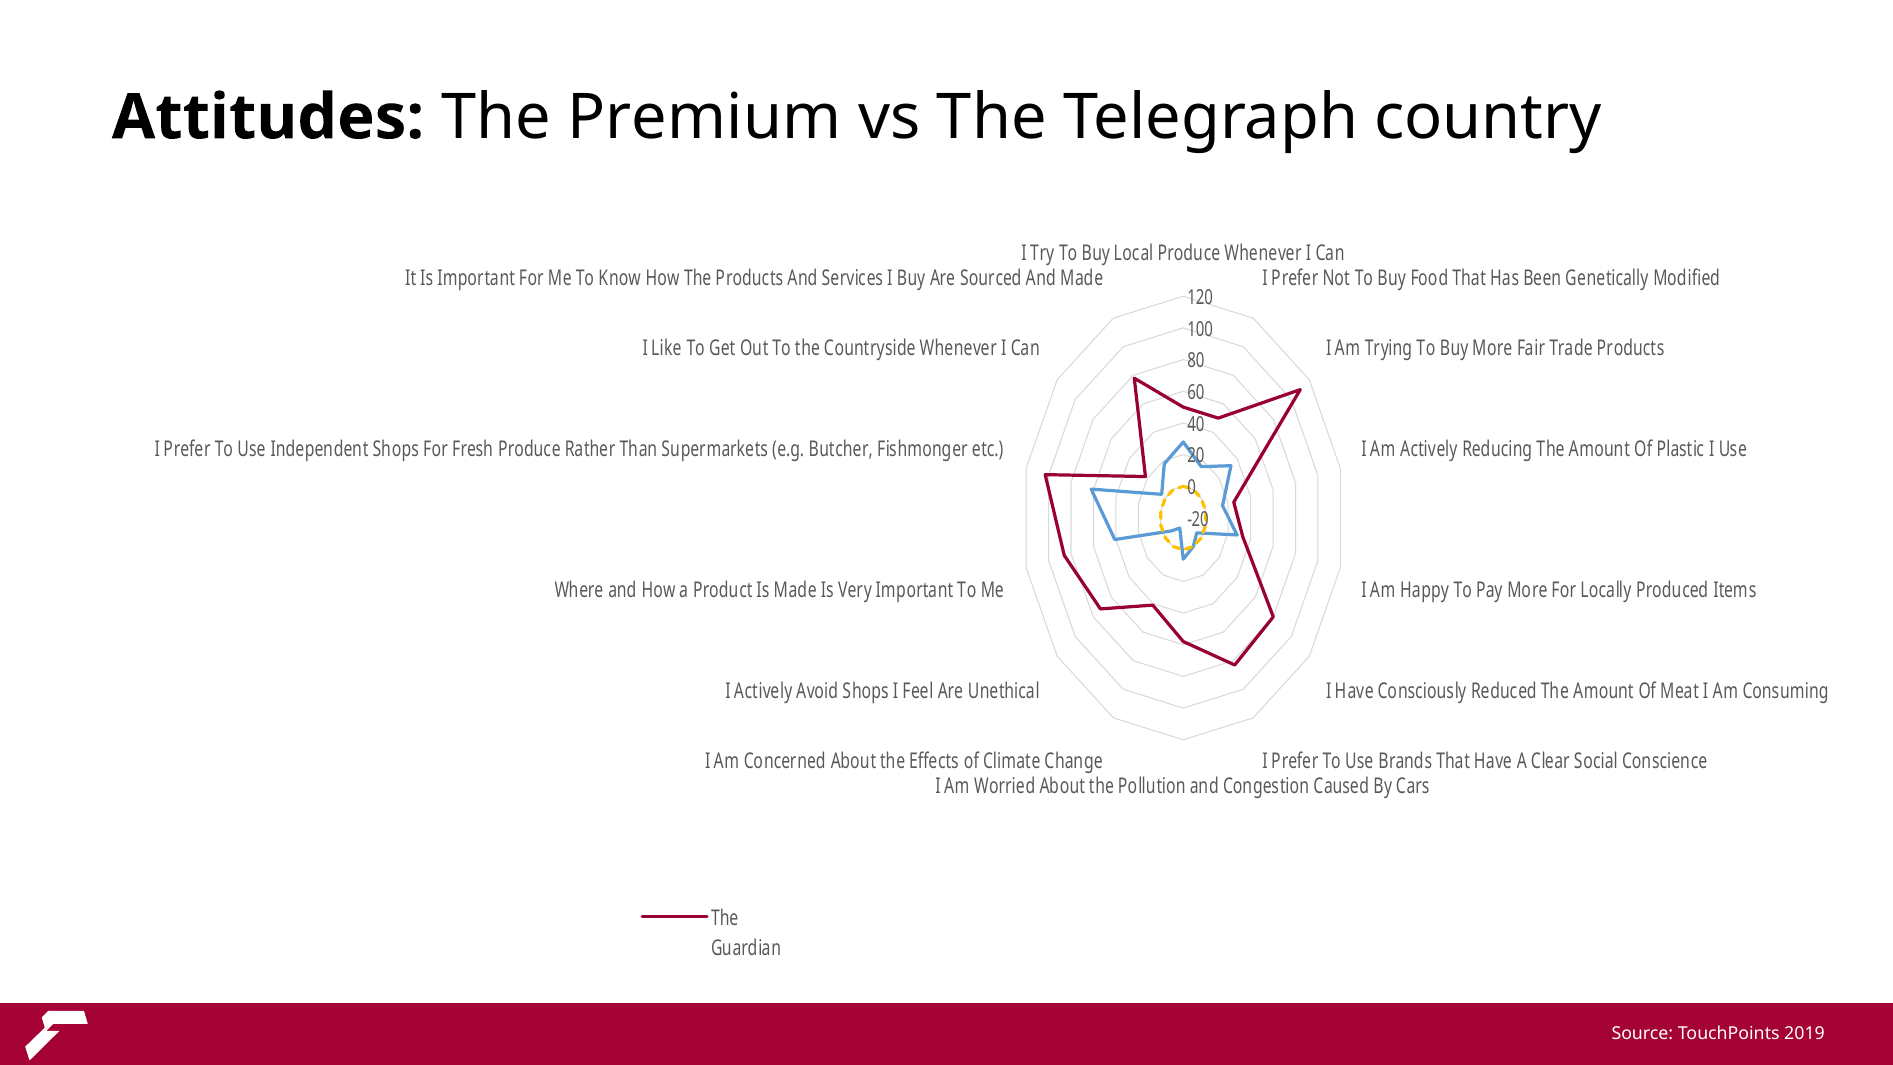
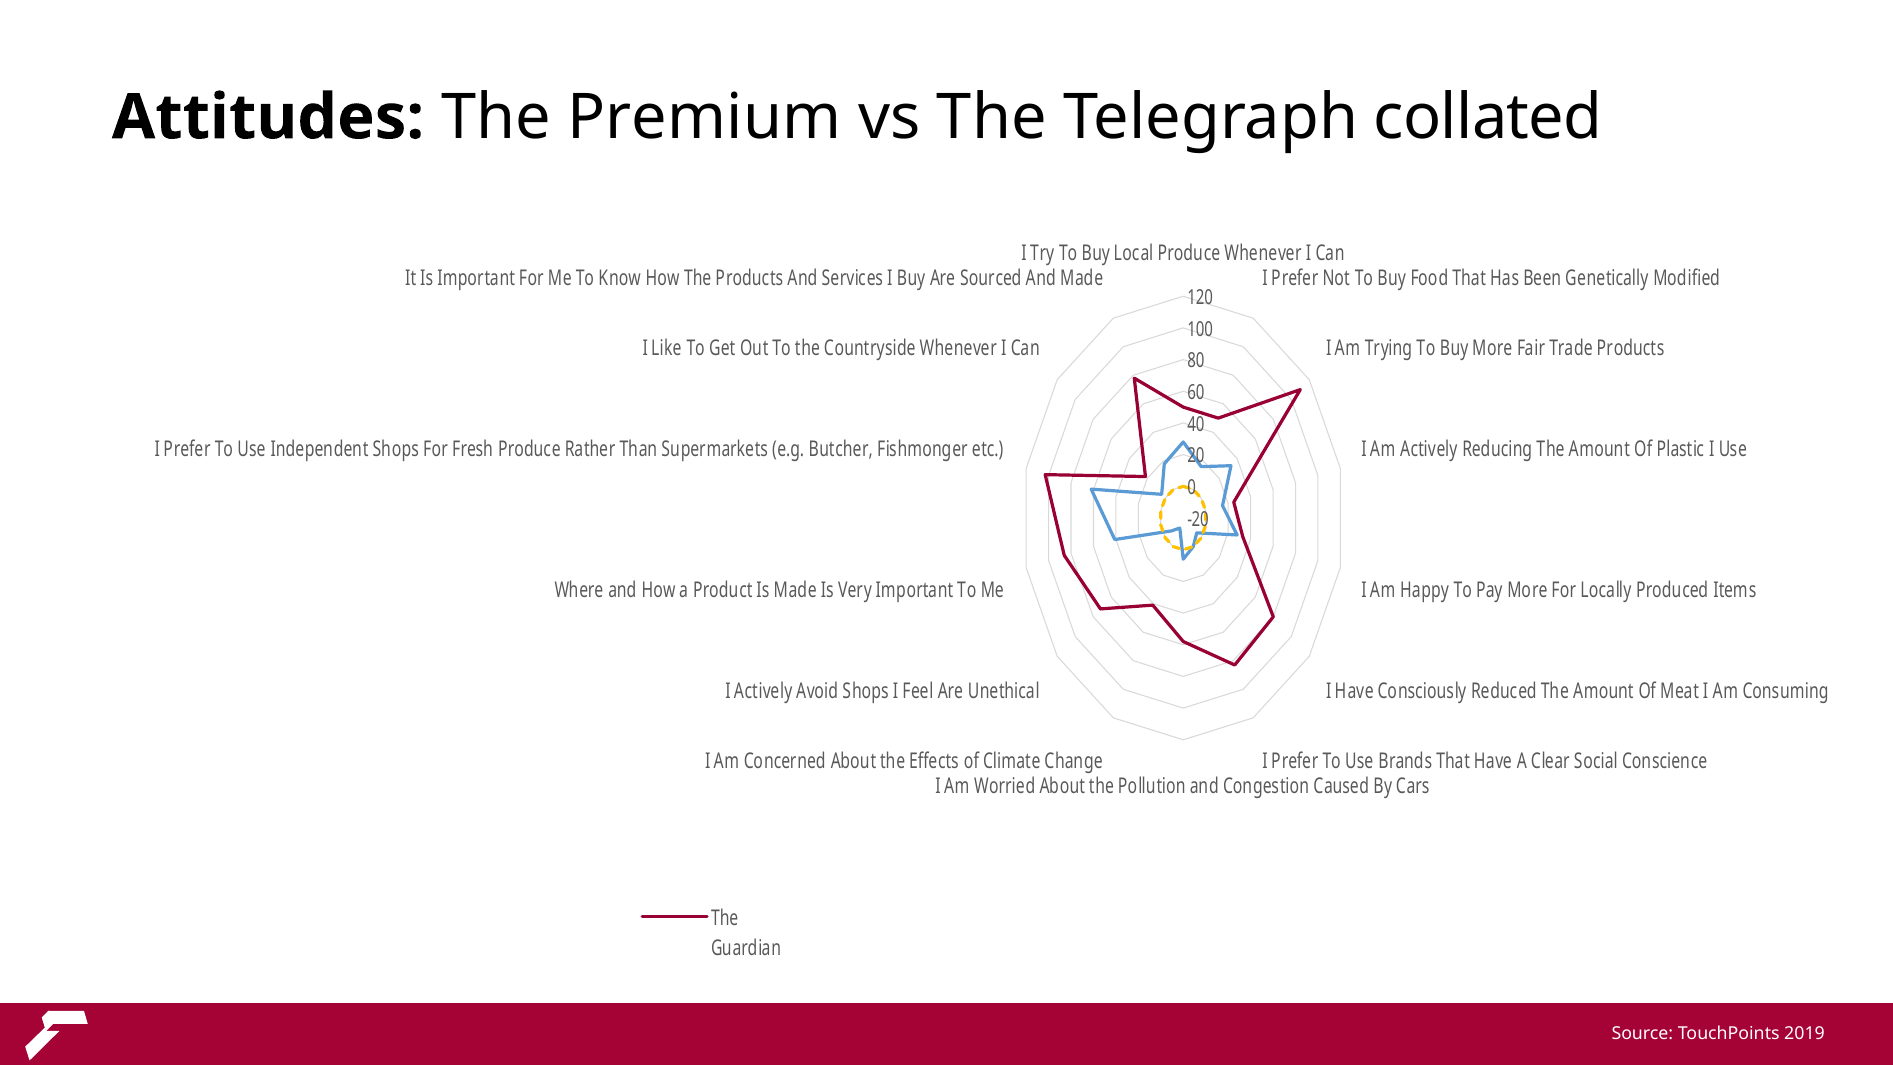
country: country -> collated
